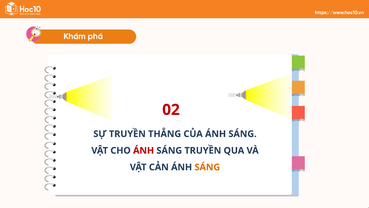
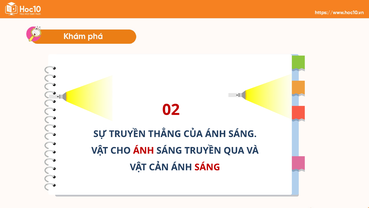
SÁNG at (207, 167) colour: orange -> red
